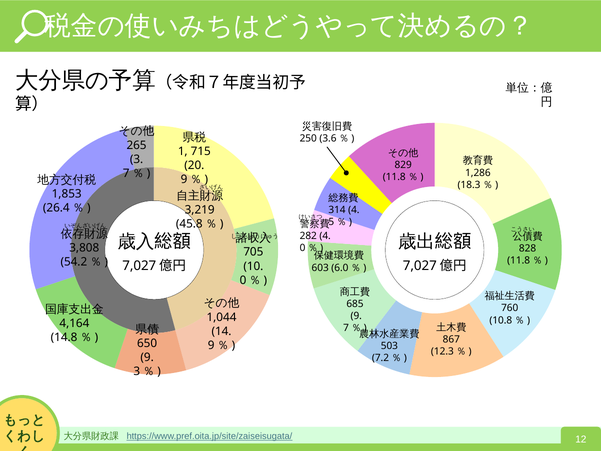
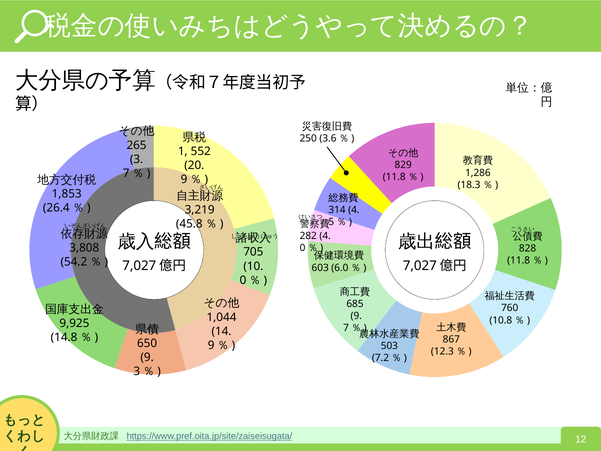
715: 715 -> 552
4,164: 4,164 -> 9,925
